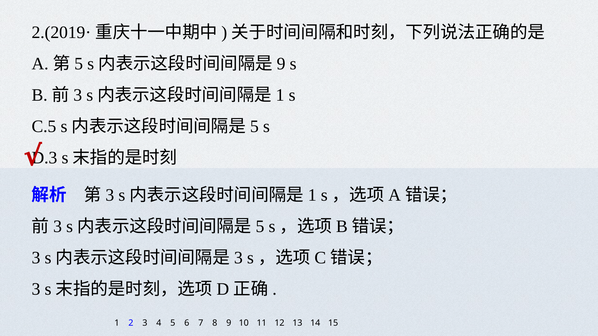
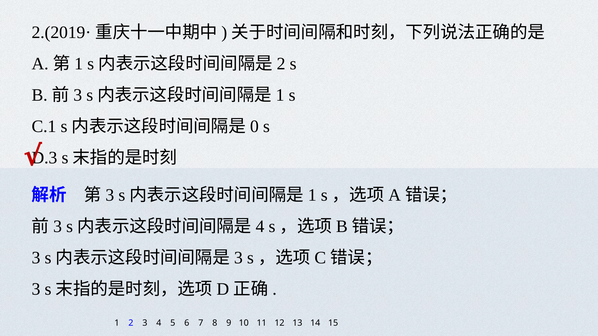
5 at (79, 64): 5 -> 1
9 at (281, 64): 9 -> 2
C.5: C.5 -> C.1
5 at (254, 127): 5 -> 0
5 at (260, 227): 5 -> 4
